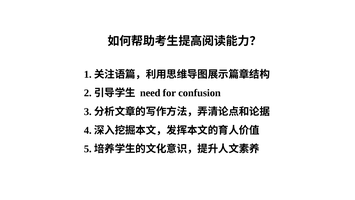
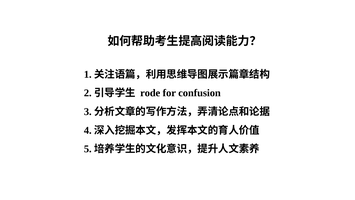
need: need -> rode
